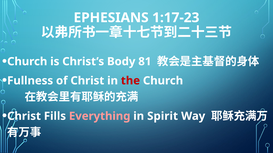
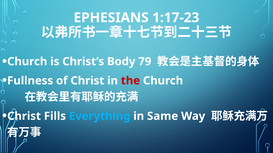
81: 81 -> 79
Everything colour: pink -> light blue
Spirit: Spirit -> Same
